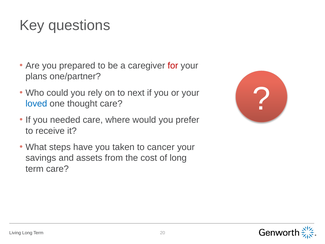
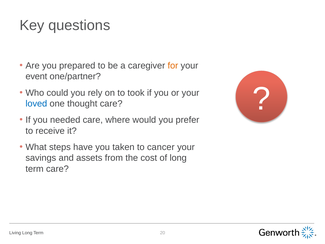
for colour: red -> orange
plans: plans -> event
next: next -> took
